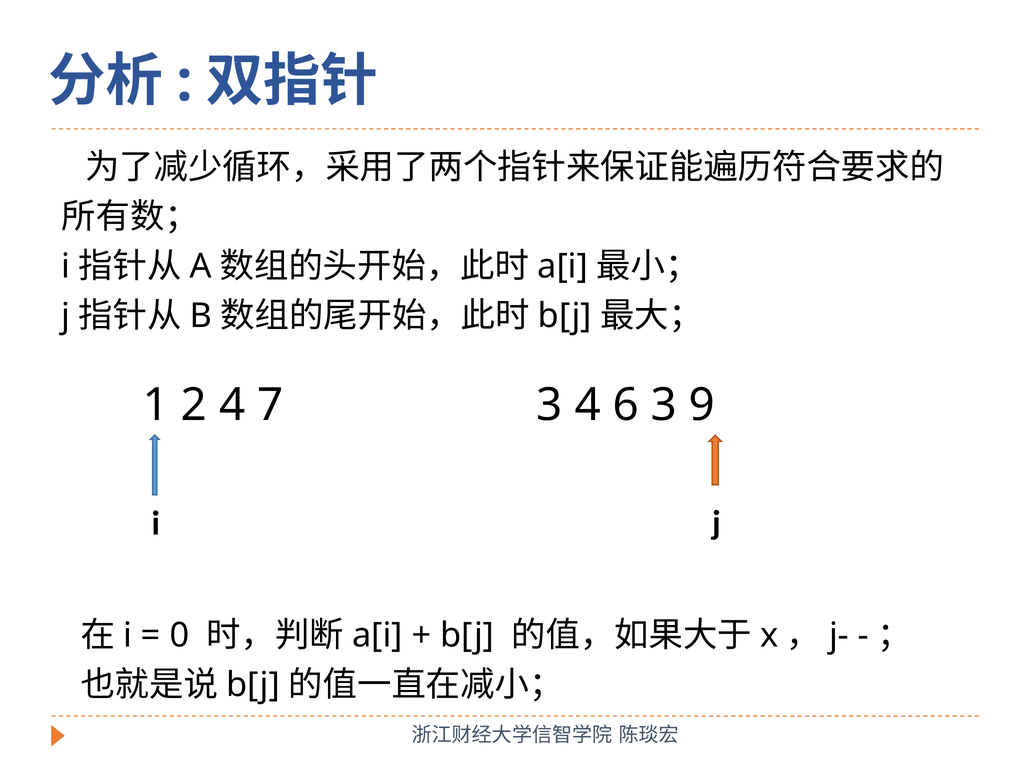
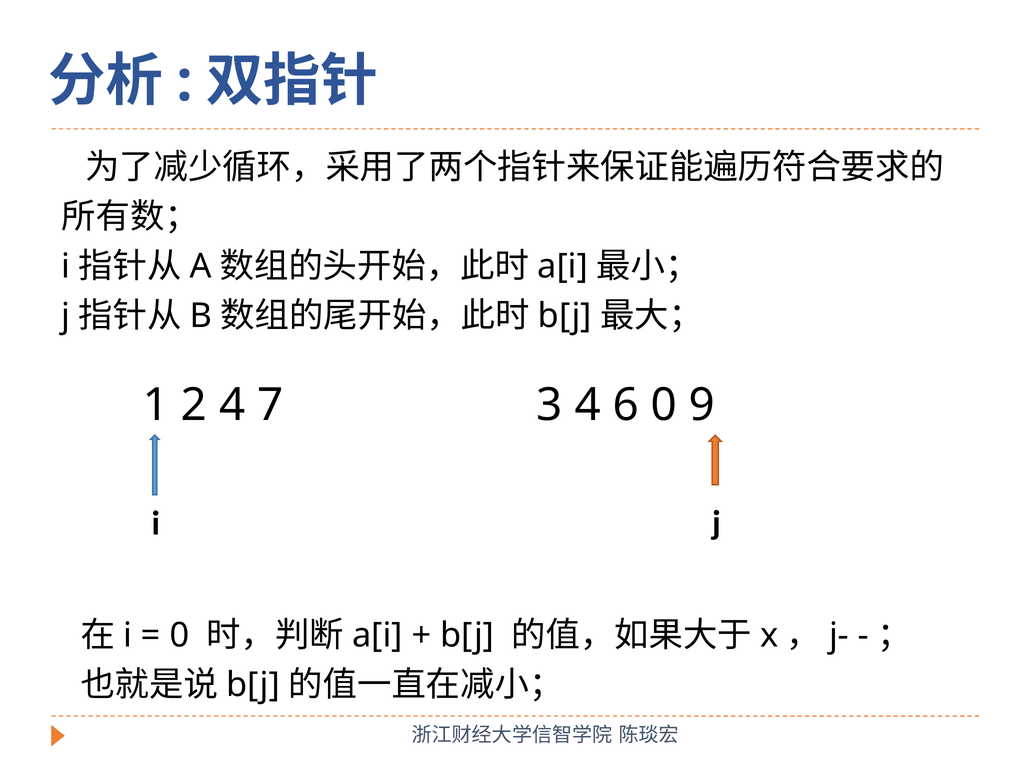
6 3: 3 -> 0
